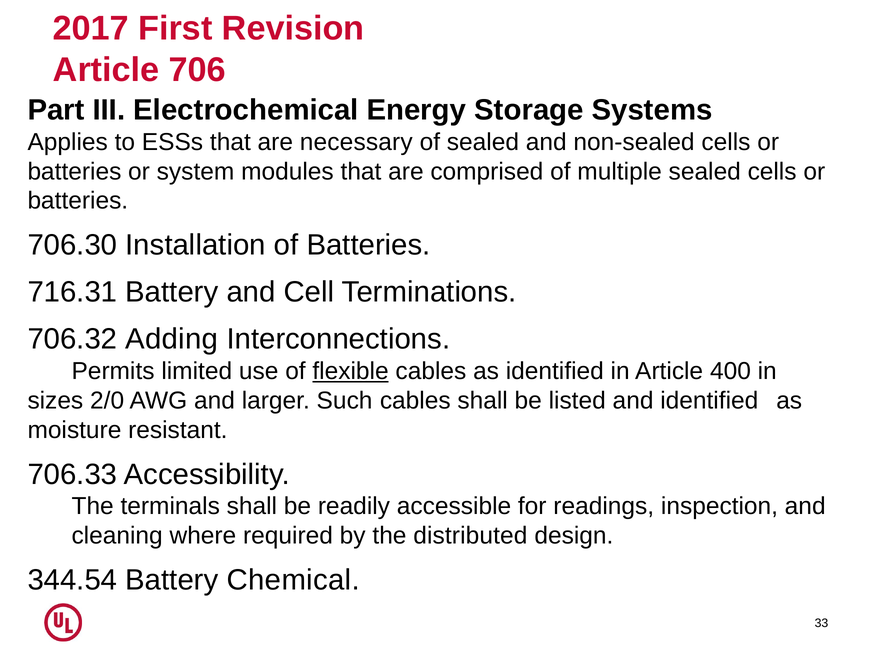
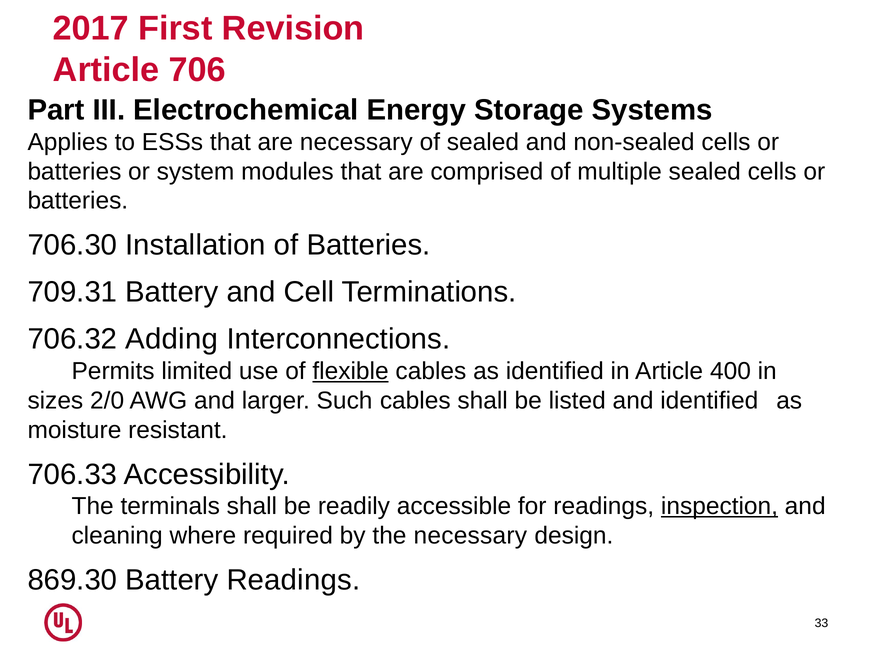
716.31: 716.31 -> 709.31
inspection underline: none -> present
the distributed: distributed -> necessary
344.54: 344.54 -> 869.30
Battery Chemical: Chemical -> Readings
